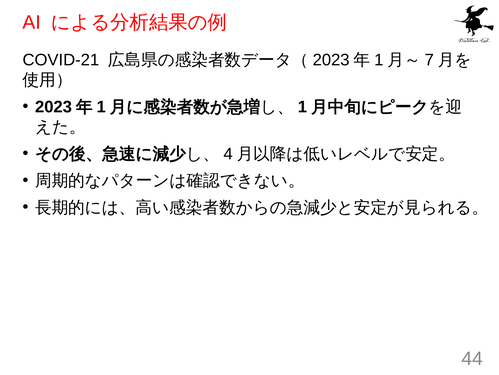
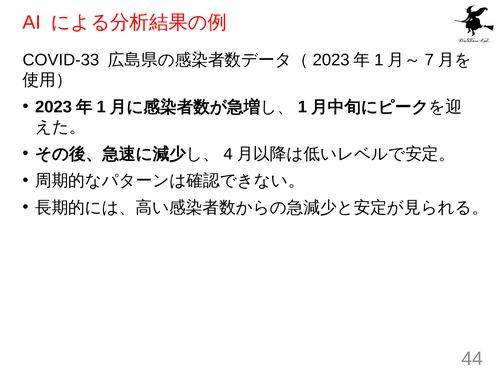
COVID-21: COVID-21 -> COVID-33
